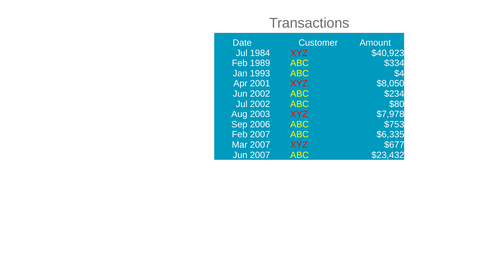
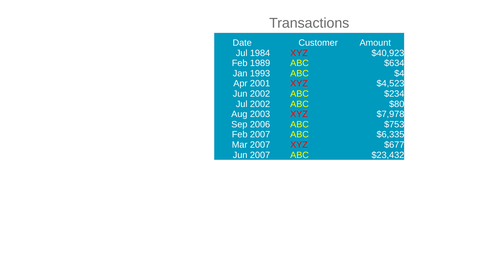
$334: $334 -> $634
$8,050: $8,050 -> $4,523
